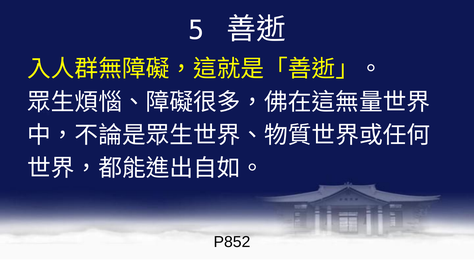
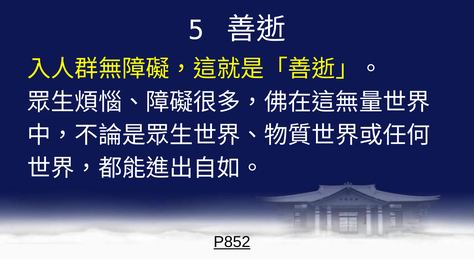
P852 underline: none -> present
